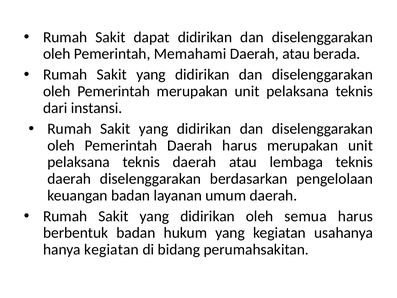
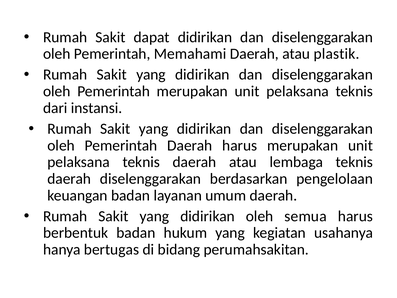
berada: berada -> plastik
hanya kegiatan: kegiatan -> bertugas
